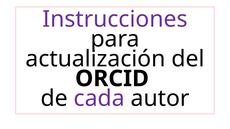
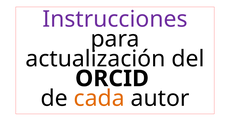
cada colour: purple -> orange
